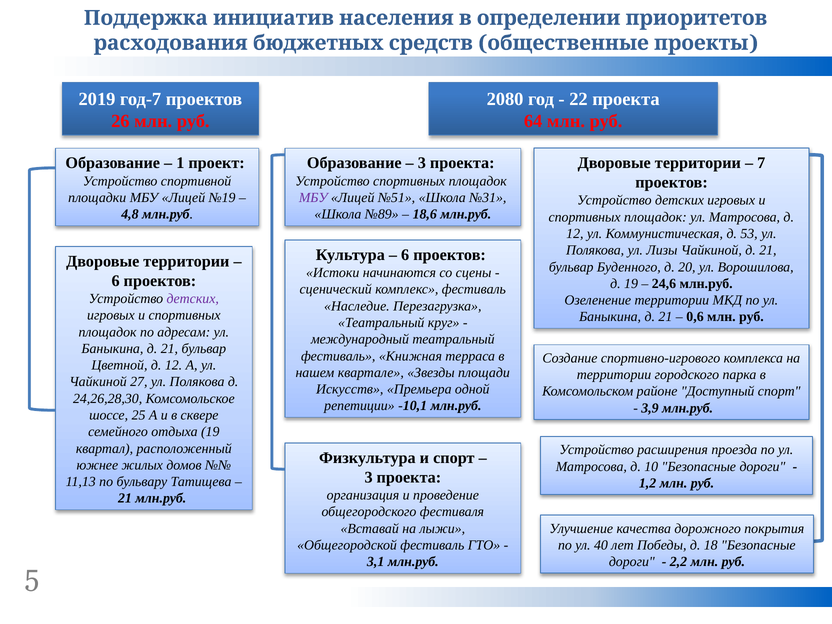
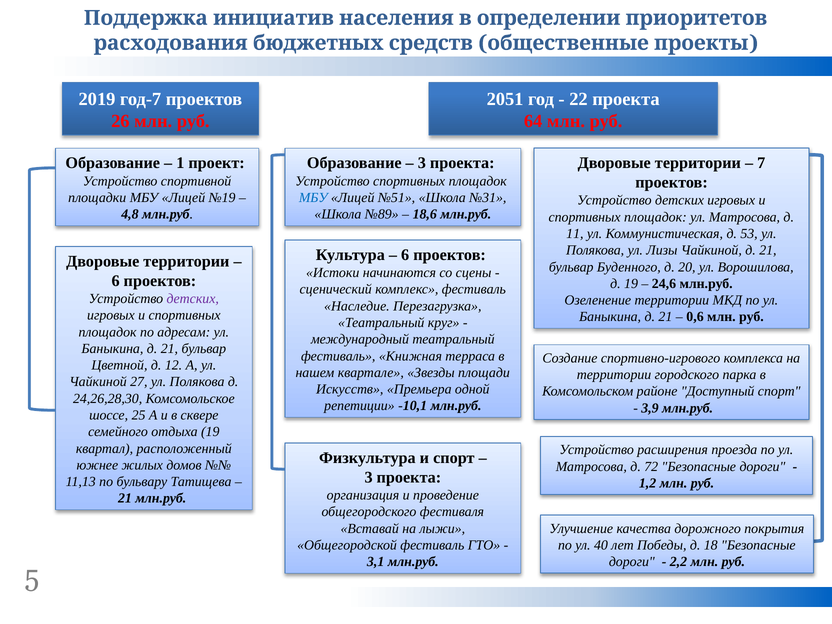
2080: 2080 -> 2051
МБУ at (313, 198) colour: purple -> blue
12 at (575, 234): 12 -> 11
10: 10 -> 72
